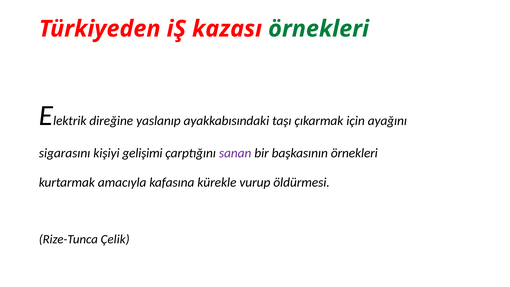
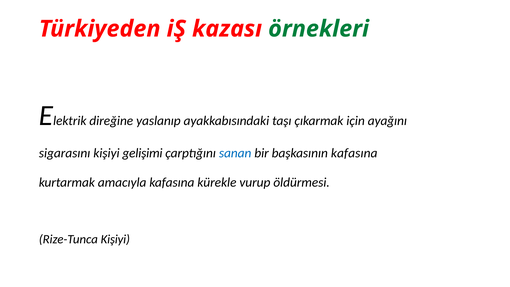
sanan colour: purple -> blue
başkasının örnekleri: örnekleri -> kafasına
Rize-Tunca Çelik: Çelik -> Kişiyi
